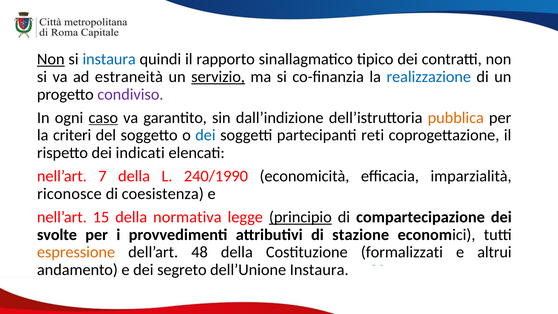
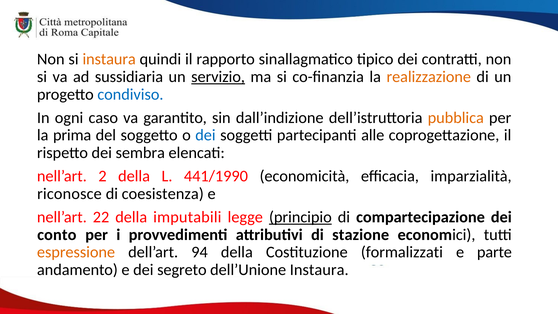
Non at (51, 59) underline: present -> none
instaura at (109, 59) colour: blue -> orange
estraneità: estraneità -> sussidiaria
realizzazione colour: blue -> orange
condiviso colour: purple -> blue
caso underline: present -> none
criteri: criteri -> prima
reti: reti -> alle
indicati: indicati -> sembra
7: 7 -> 2
240/1990: 240/1990 -> 441/1990
15: 15 -> 22
normativa: normativa -> imputabili
svolte: svolte -> conto
48: 48 -> 94
altrui: altrui -> parte
